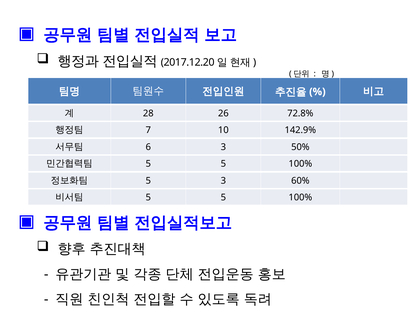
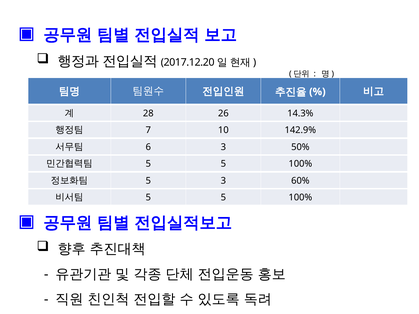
72.8%: 72.8% -> 14.3%
